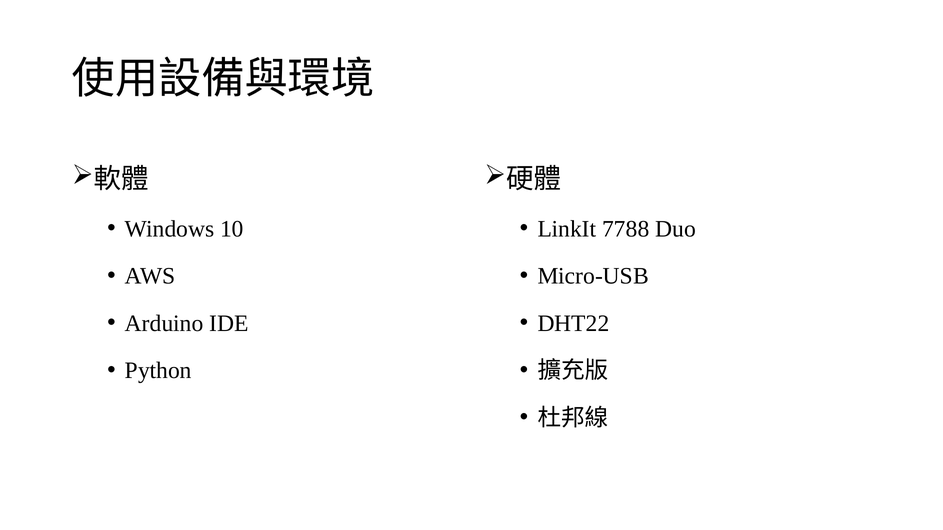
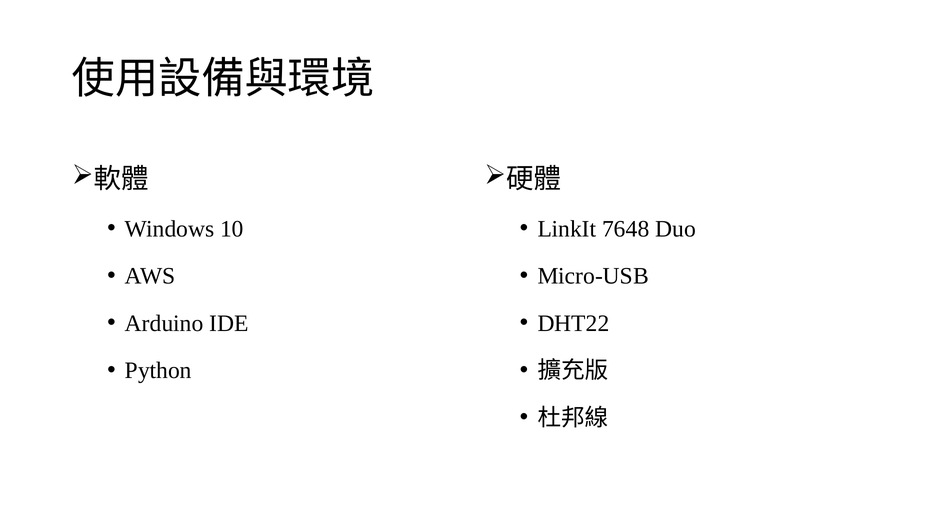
7788: 7788 -> 7648
